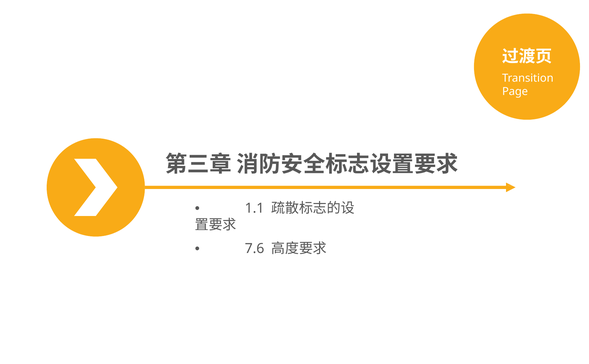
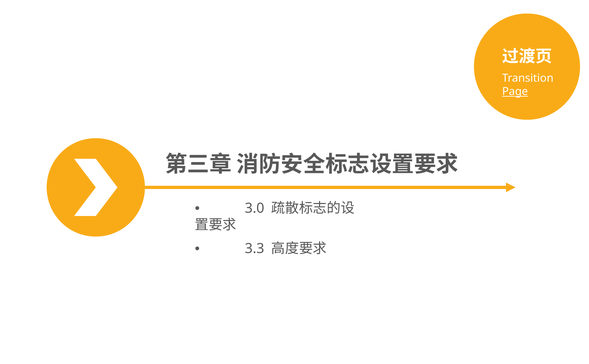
Page underline: none -> present
1.1: 1.1 -> 3.0
7.6: 7.6 -> 3.3
